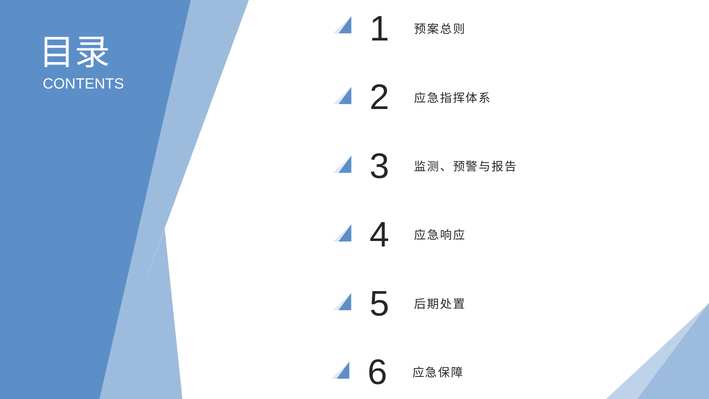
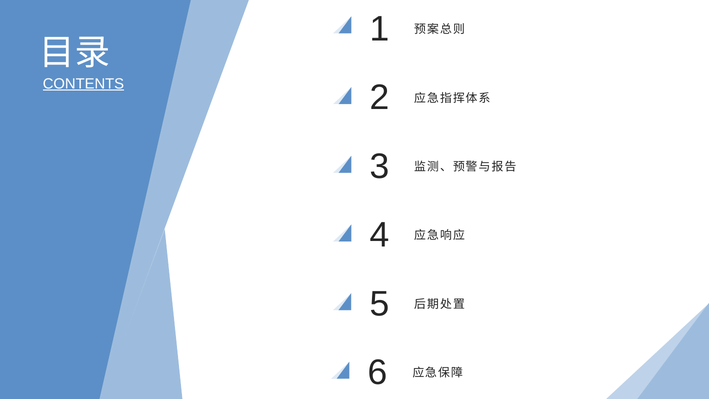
CONTENTS underline: none -> present
